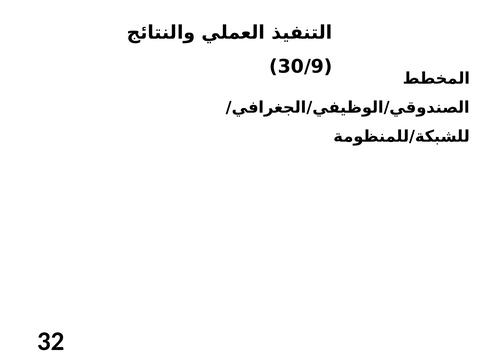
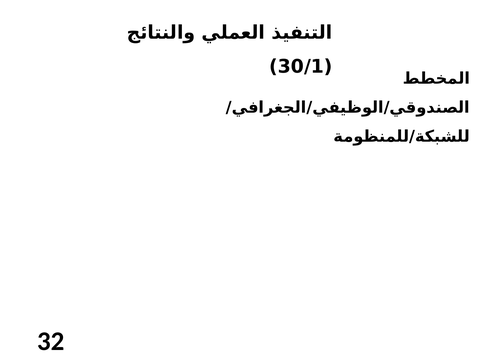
30/9: 30/9 -> 30/1
